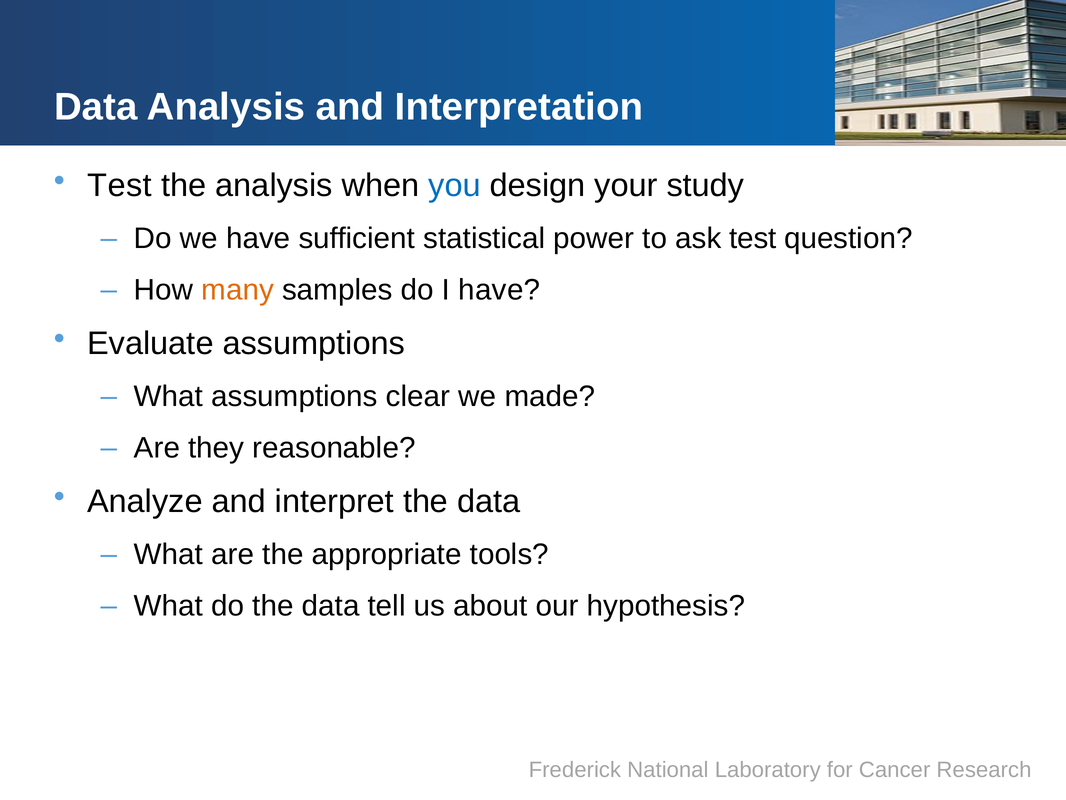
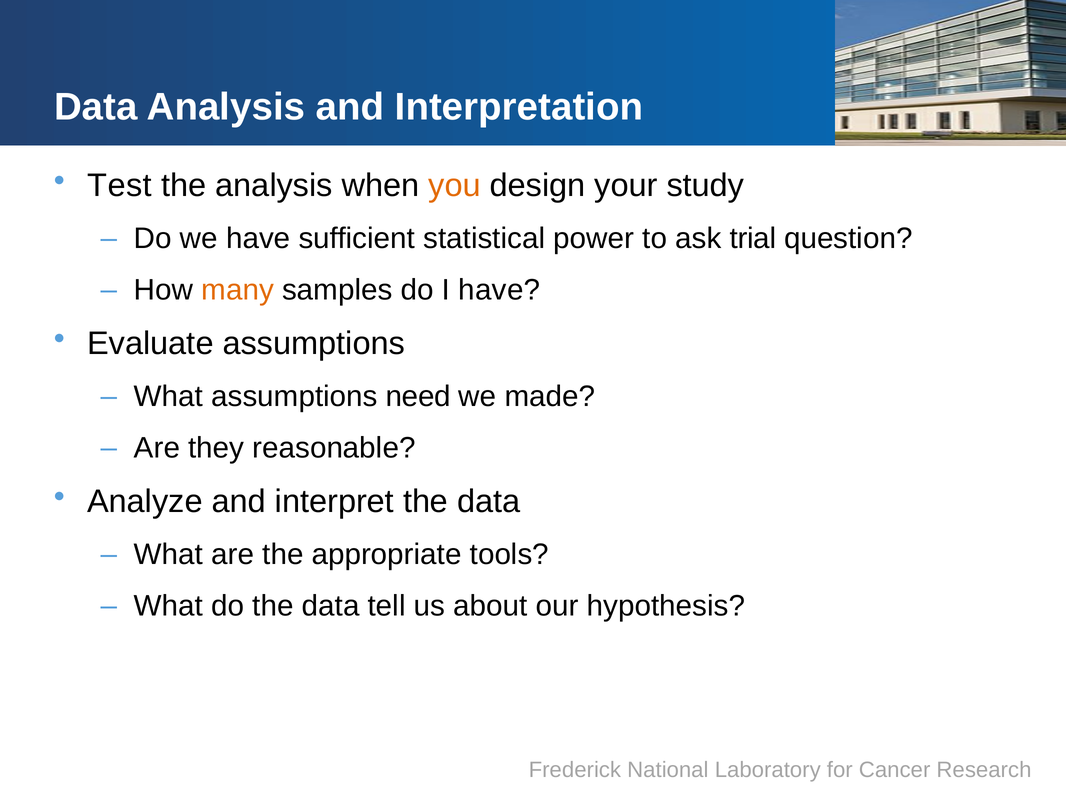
you colour: blue -> orange
ask test: test -> trial
clear: clear -> need
